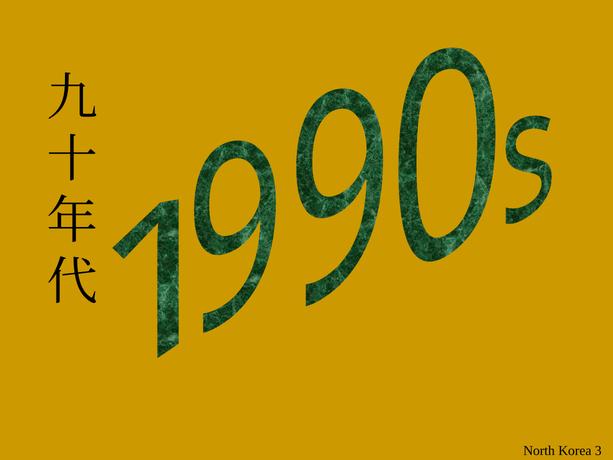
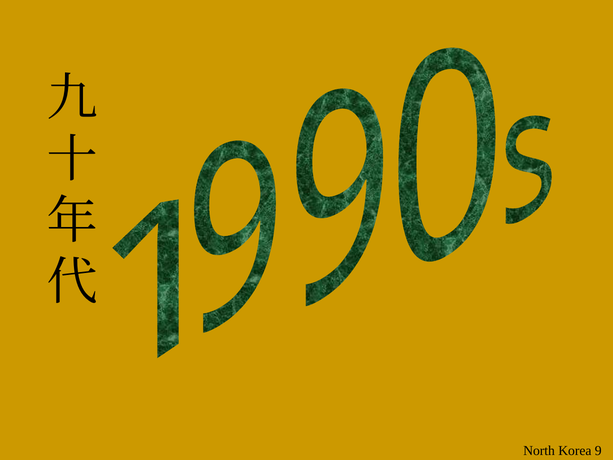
3: 3 -> 9
